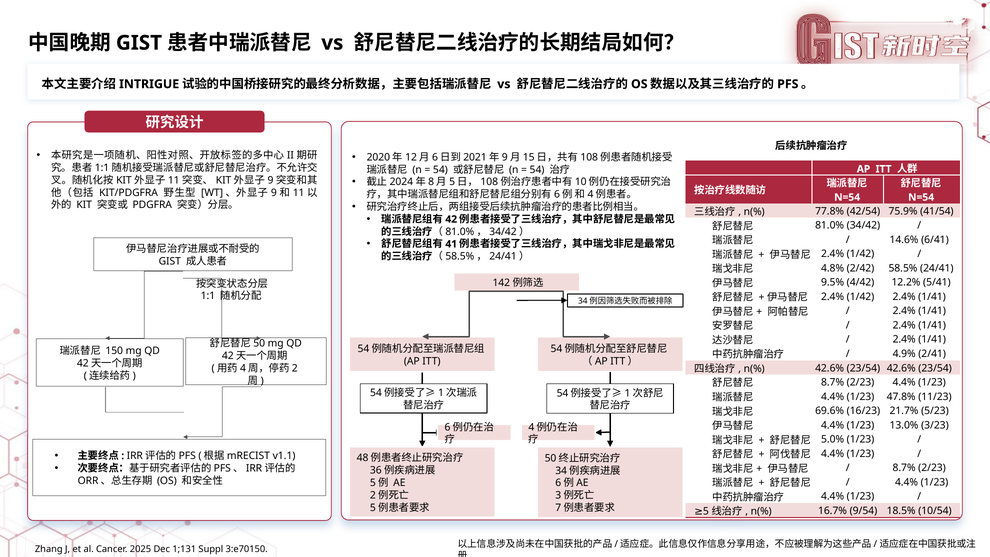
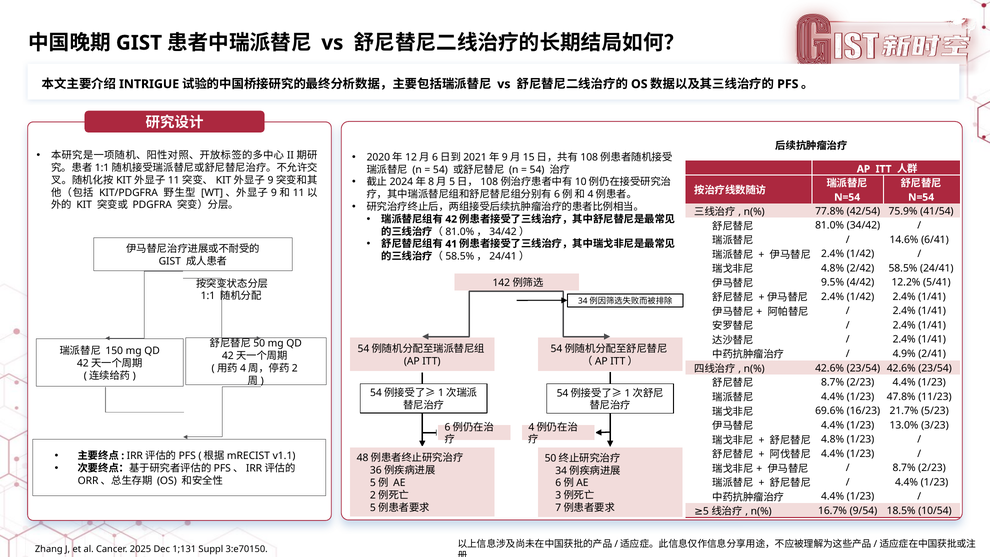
5.0% at (833, 439): 5.0% -> 4.8%
